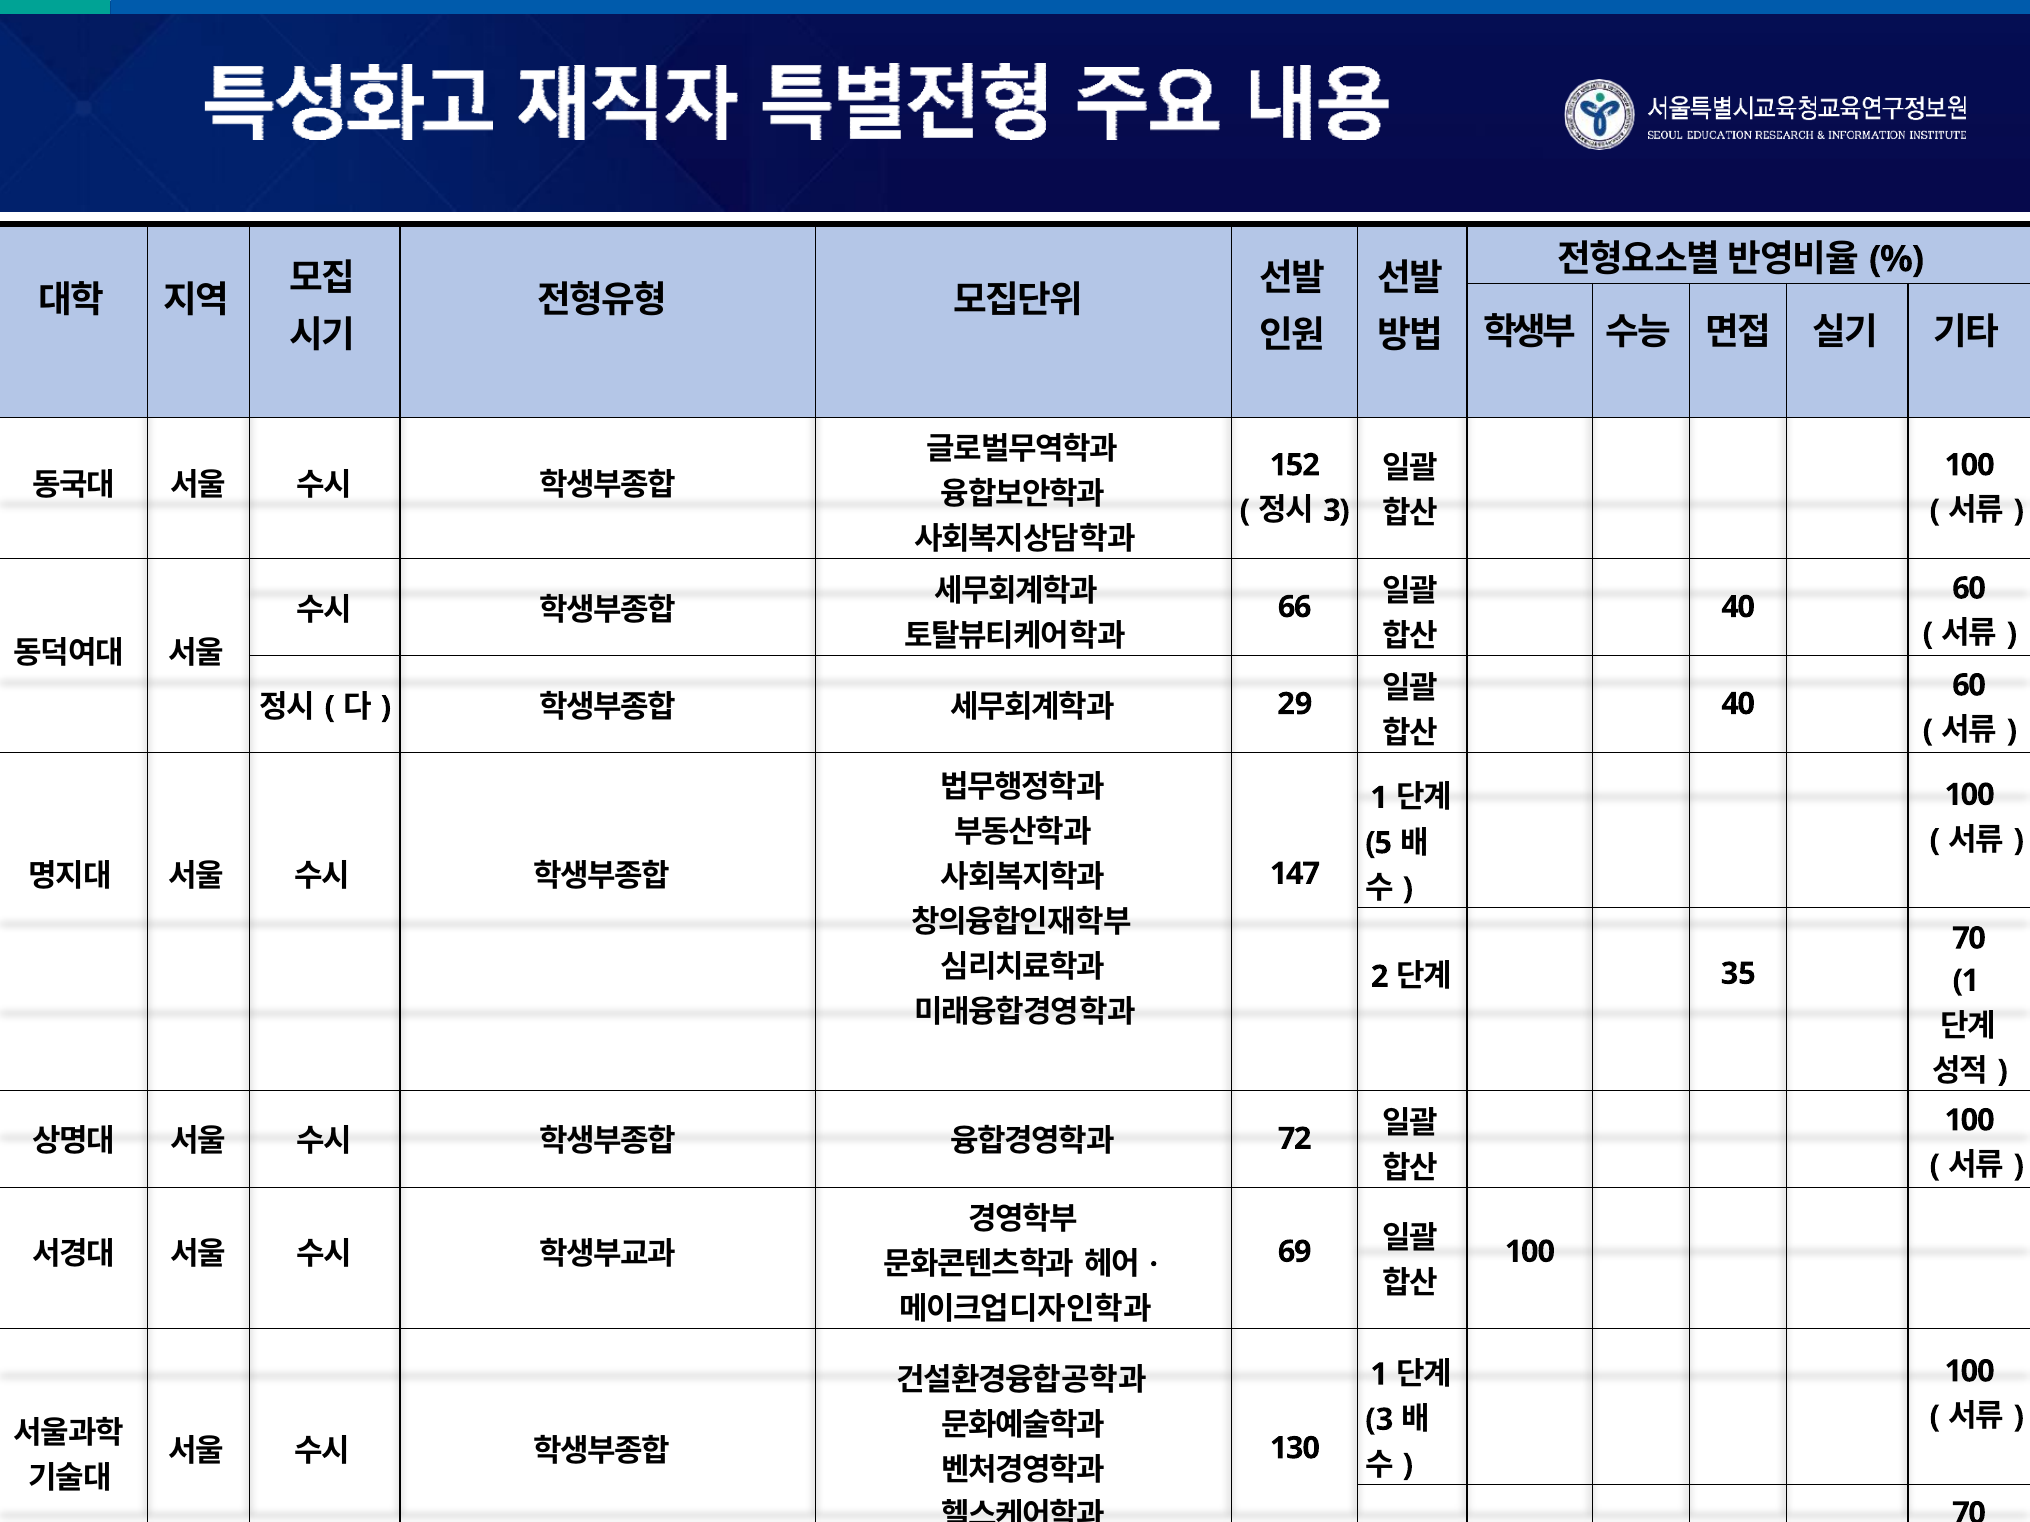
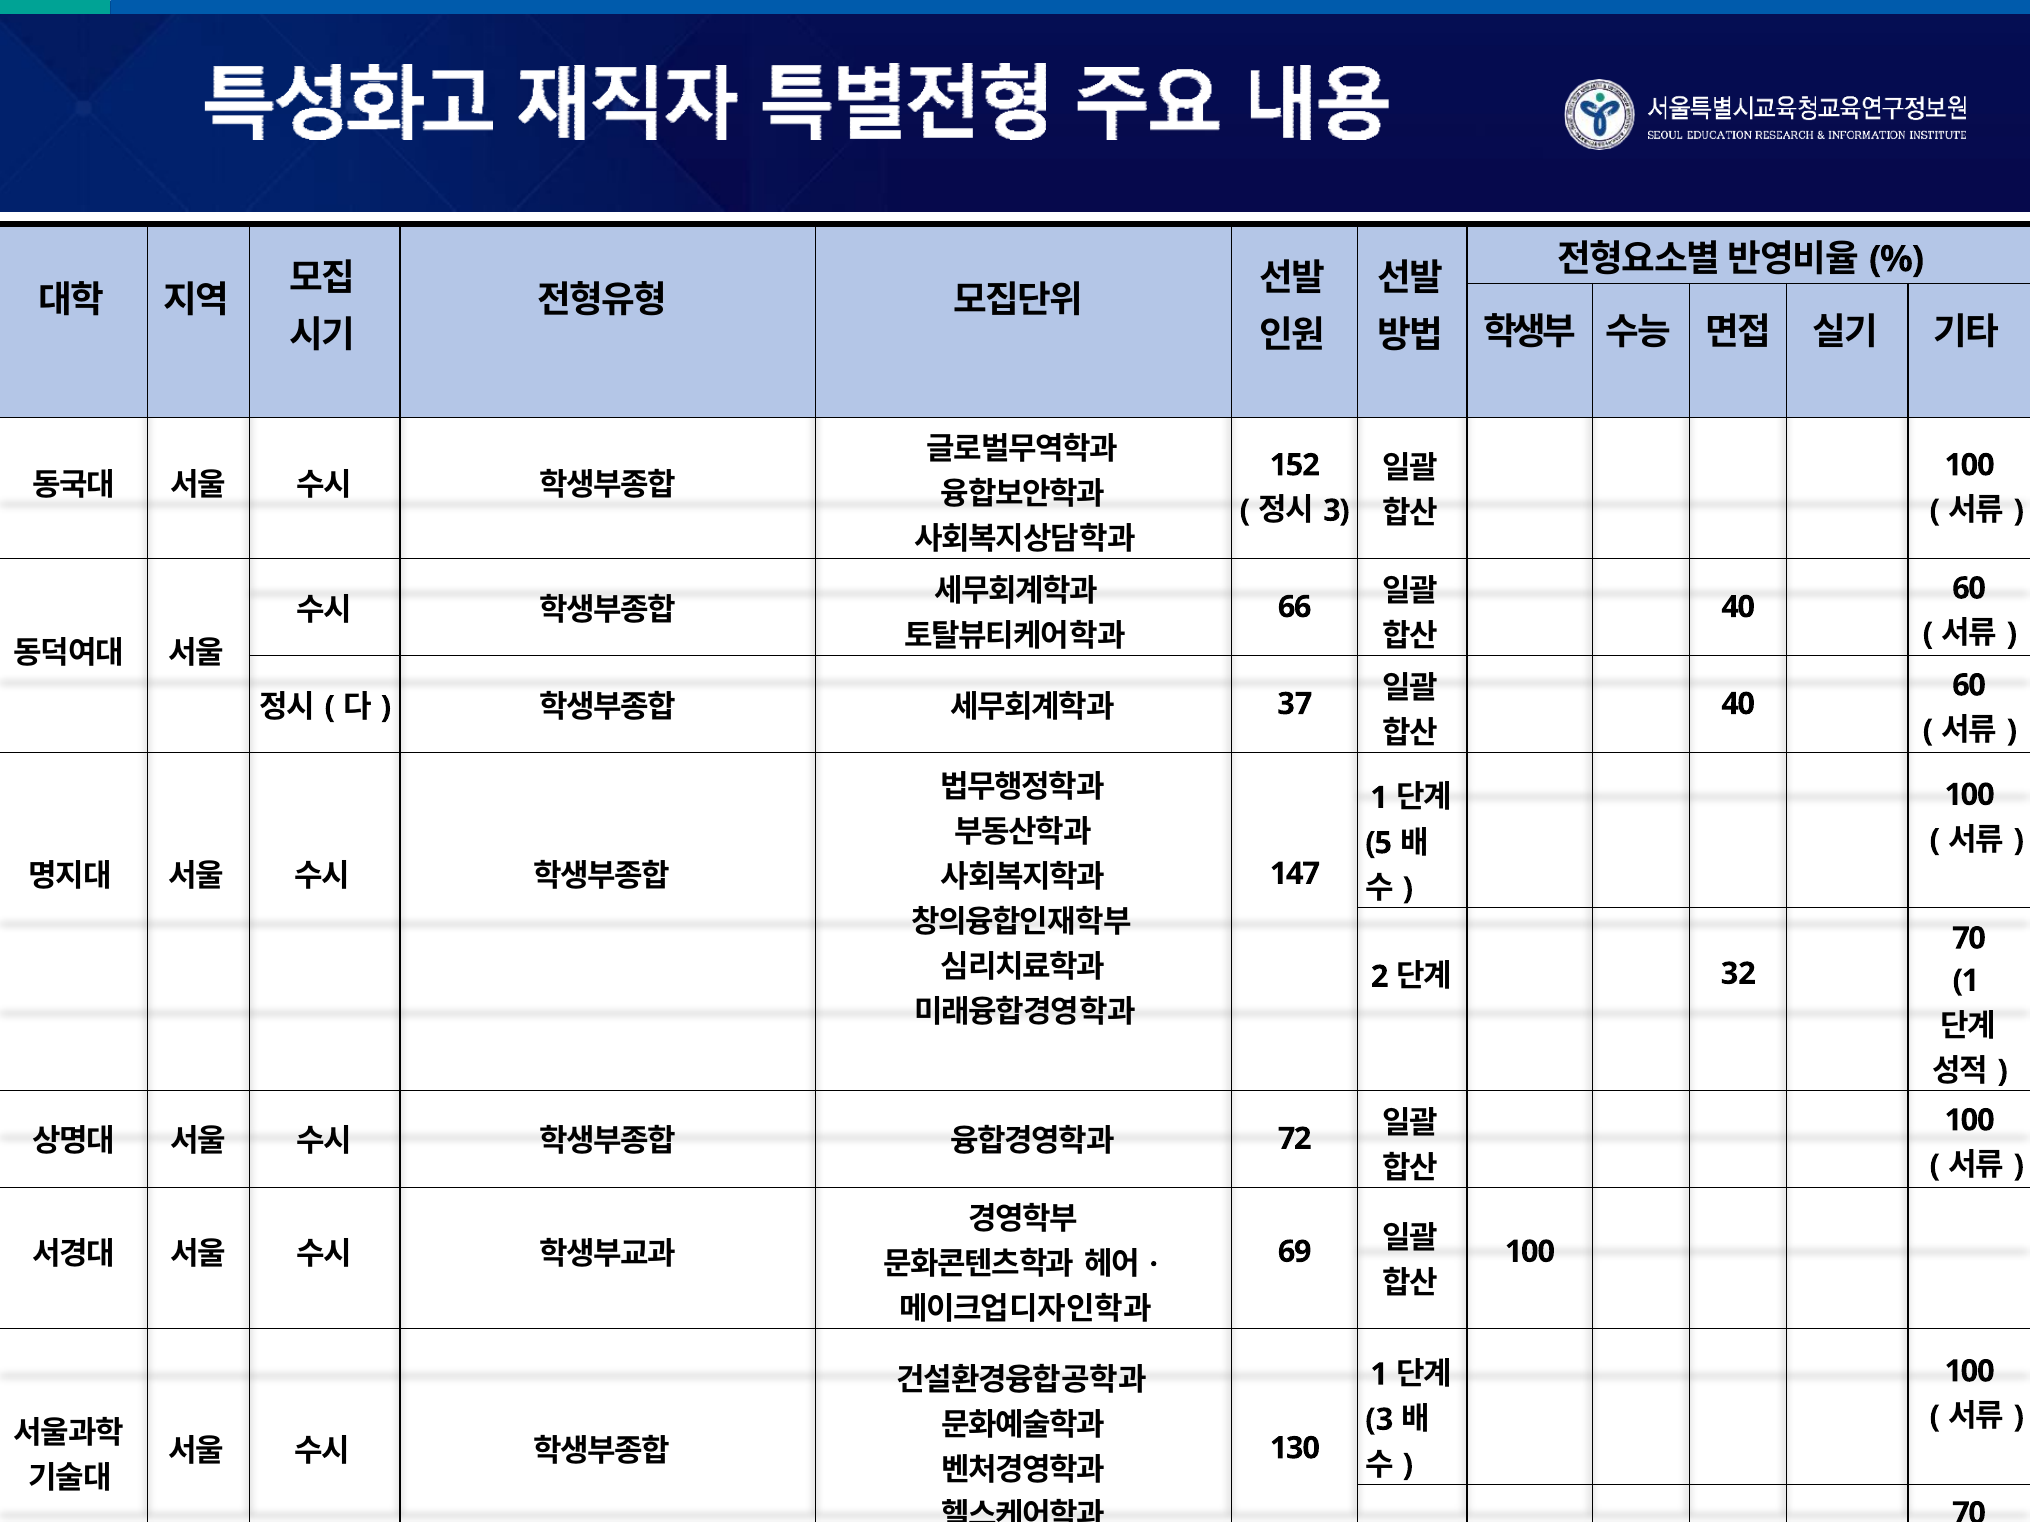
29: 29 -> 37
35: 35 -> 32
